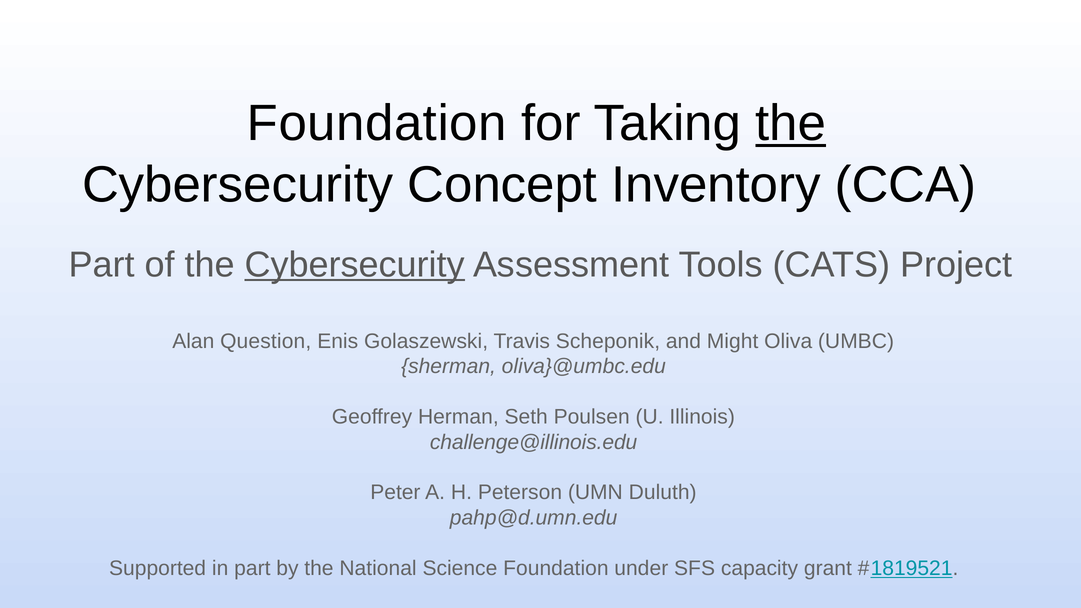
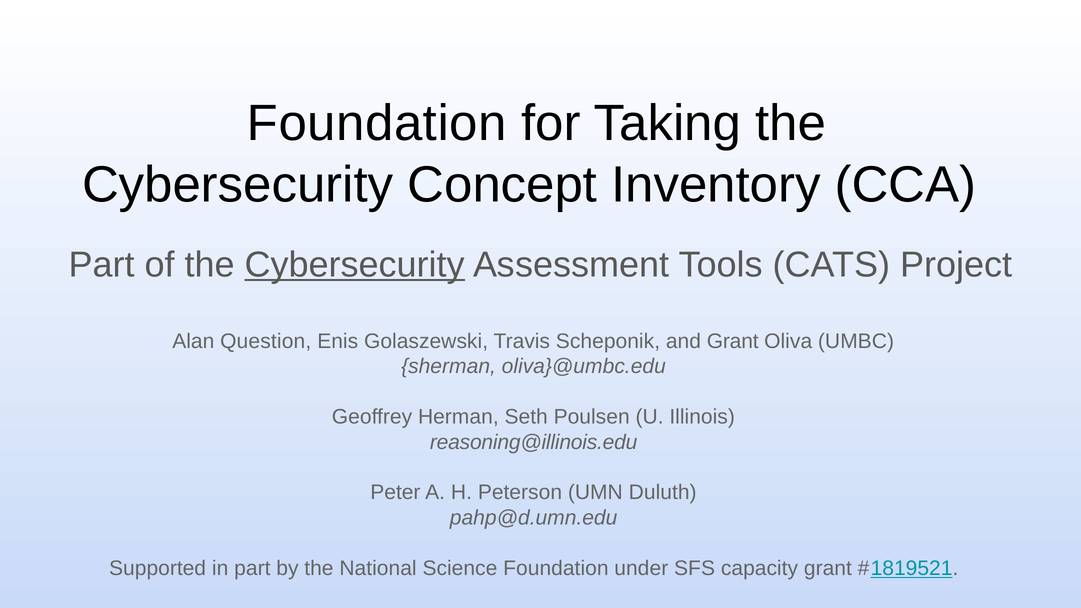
the at (791, 124) underline: present -> none
and Might: Might -> Grant
challenge@illinois.edu: challenge@illinois.edu -> reasoning@illinois.edu
